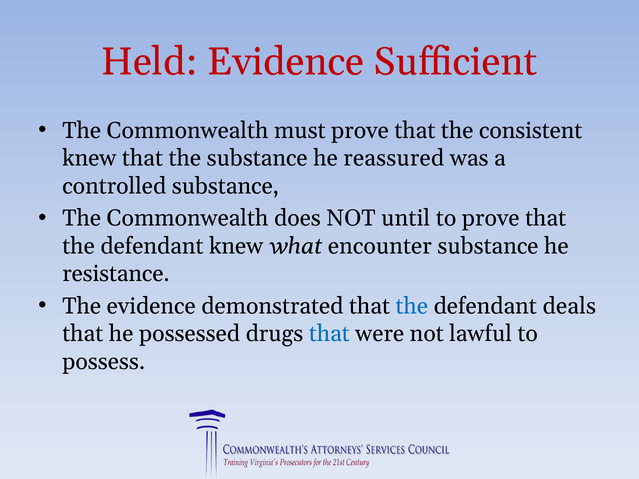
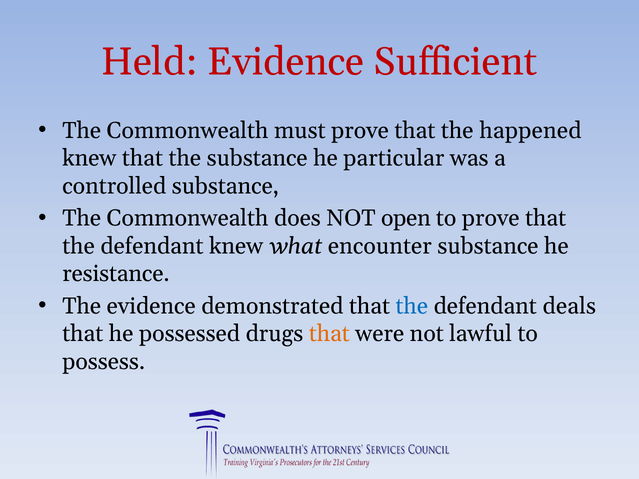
consistent: consistent -> happened
reassured: reassured -> particular
until: until -> open
that at (329, 334) colour: blue -> orange
